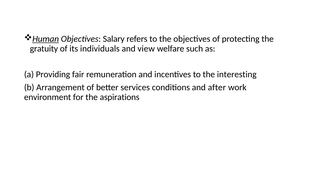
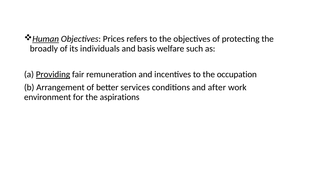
Salary: Salary -> Prices
gratuity: gratuity -> broadly
view: view -> basis
Providing underline: none -> present
interesting: interesting -> occupation
